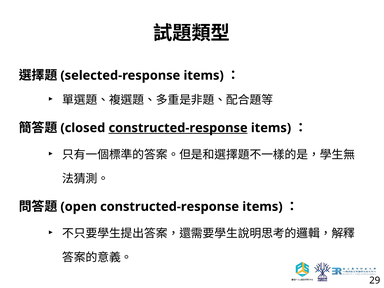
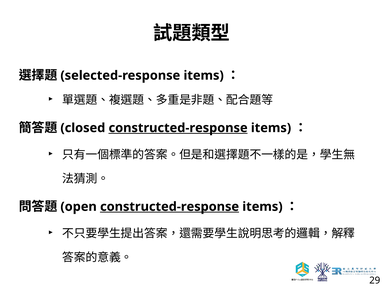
constructed-response at (170, 207) underline: none -> present
